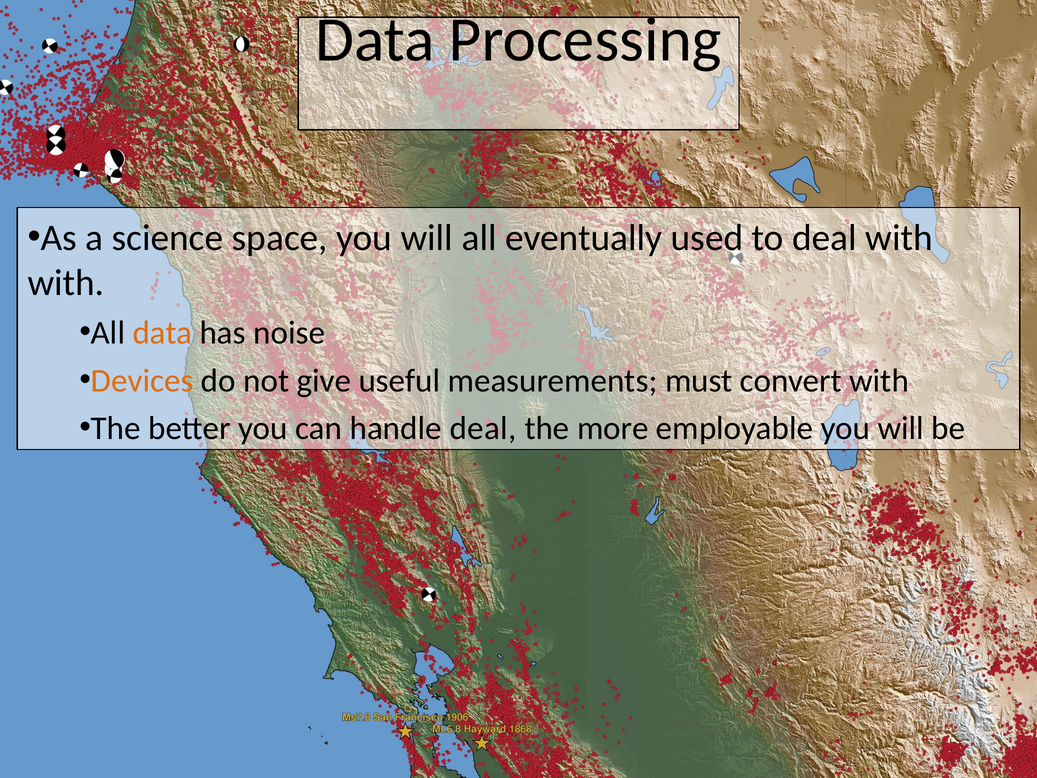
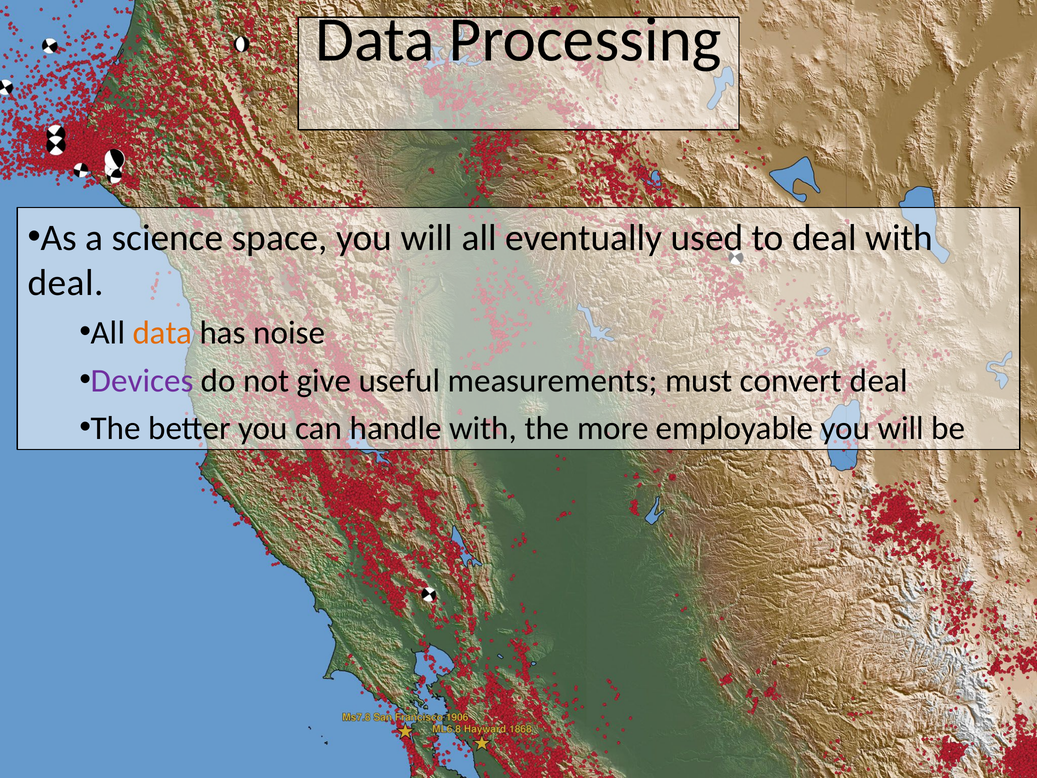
with at (66, 283): with -> deal
Devices colour: orange -> purple
convert with: with -> deal
handle deal: deal -> with
